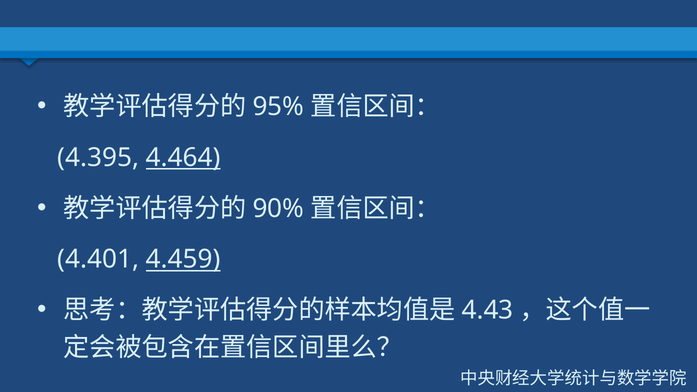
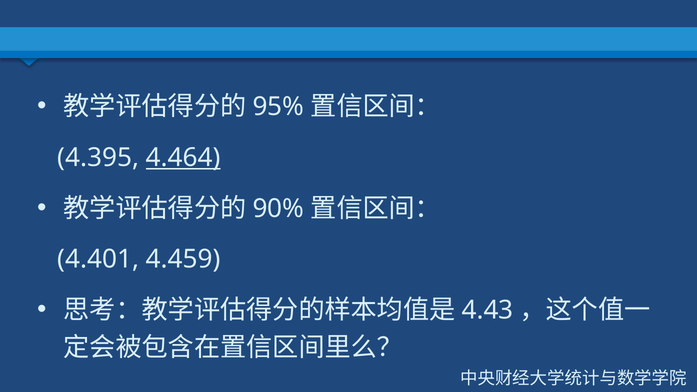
4.459 underline: present -> none
